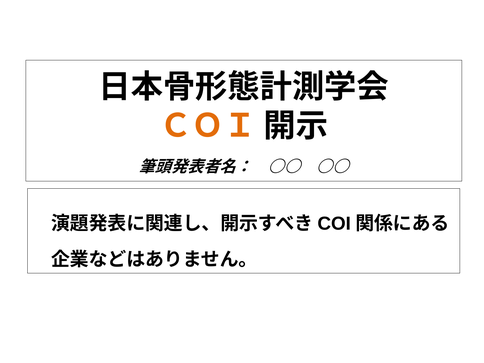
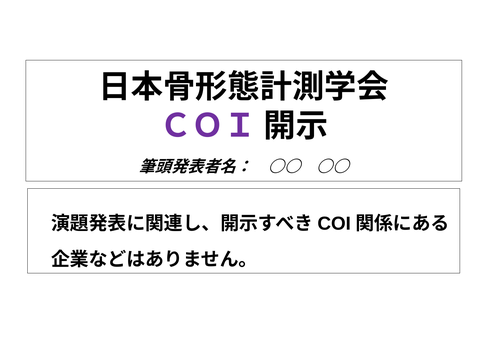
ＣＯＩ colour: orange -> purple
